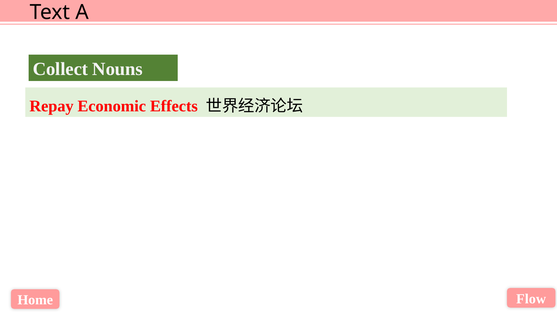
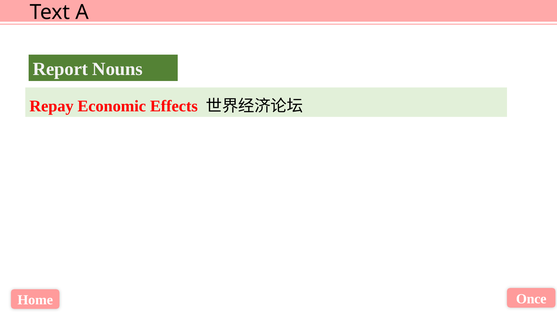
Collect: Collect -> Report
Flow: Flow -> Once
